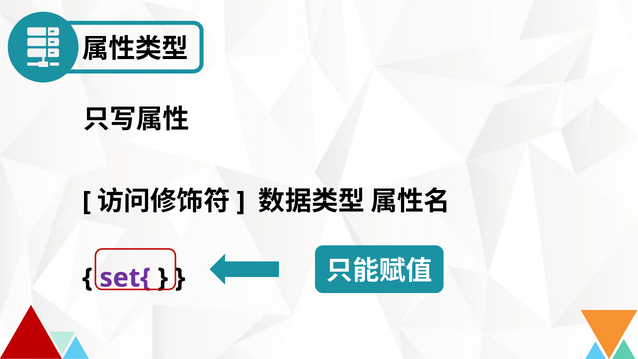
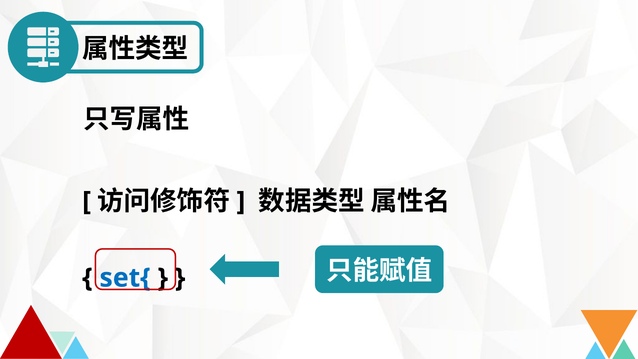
set{ colour: purple -> blue
